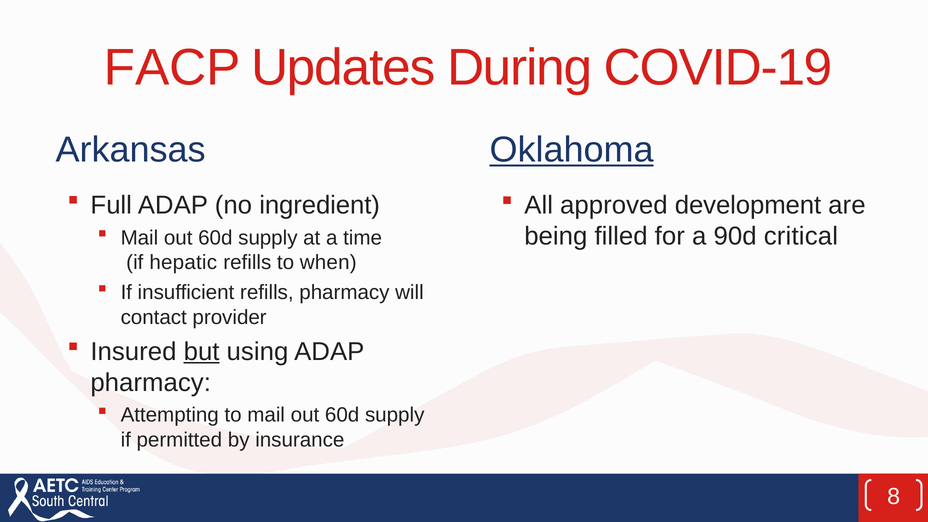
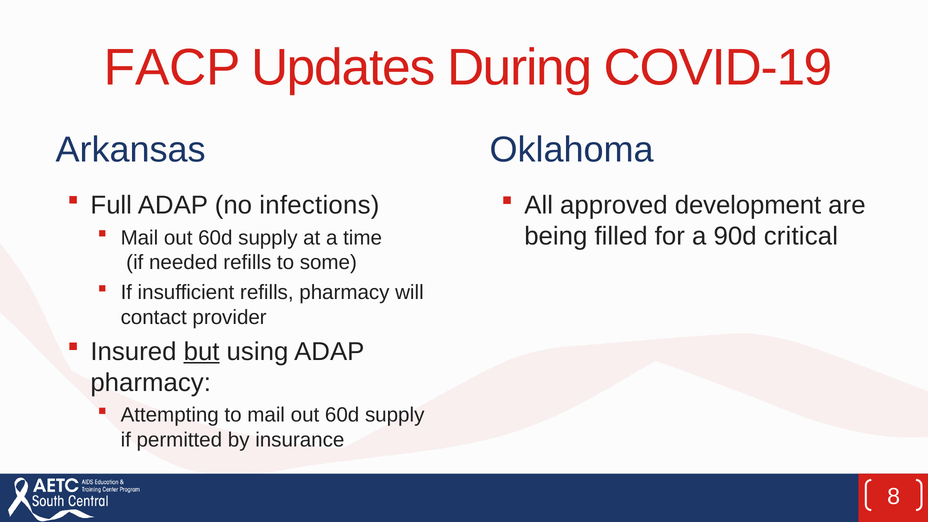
Oklahoma underline: present -> none
ingredient: ingredient -> infections
hepatic: hepatic -> needed
when: when -> some
